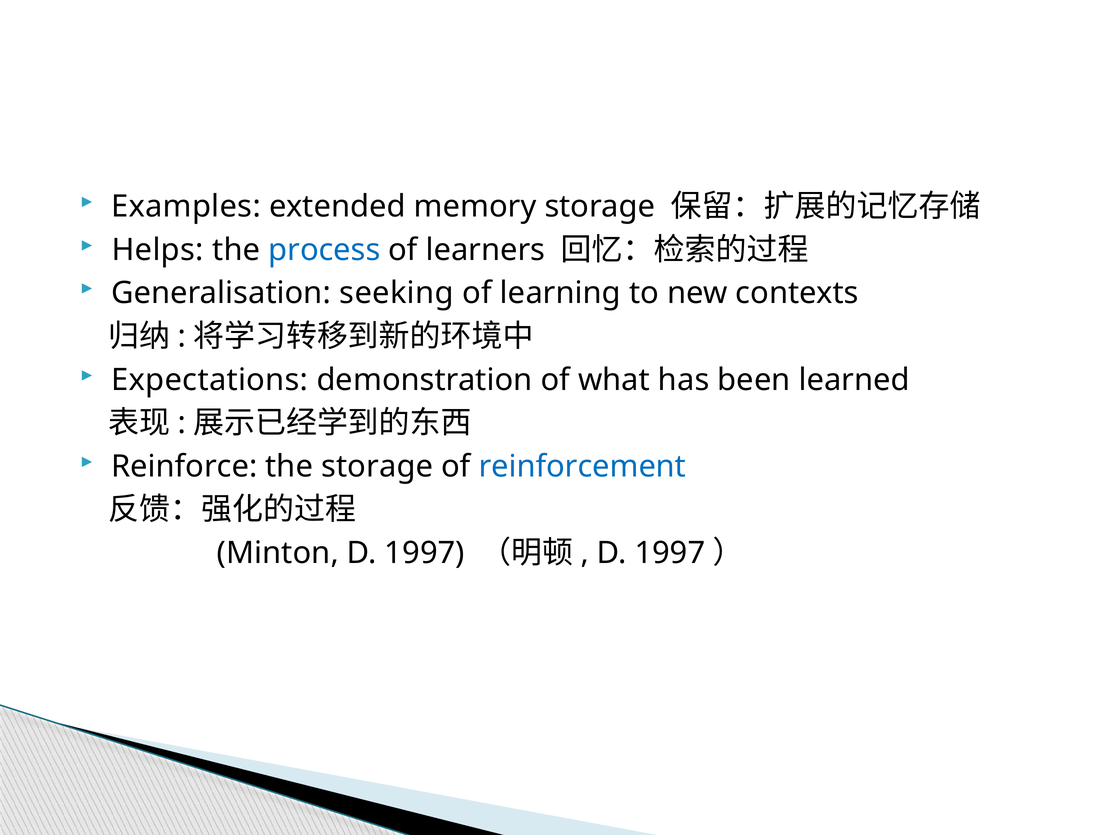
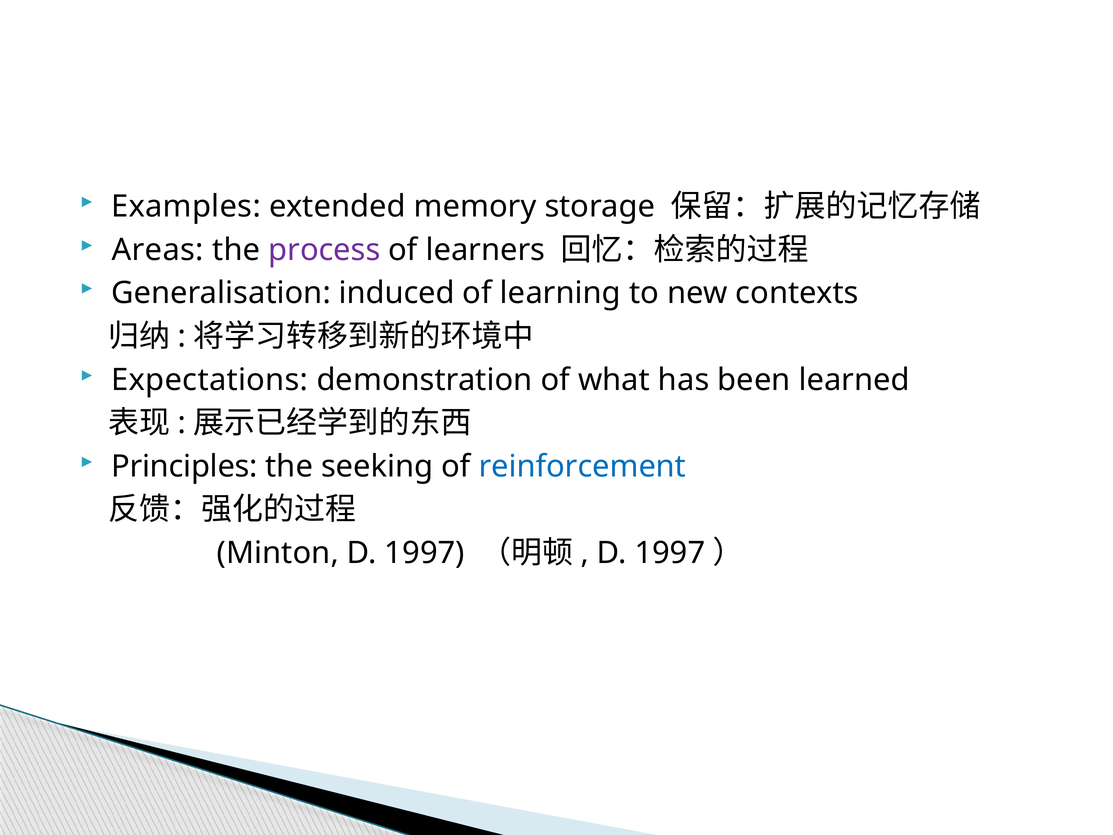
Helps: Helps -> Areas
process colour: blue -> purple
seeking: seeking -> induced
Reinforce: Reinforce -> Principles
the storage: storage -> seeking
